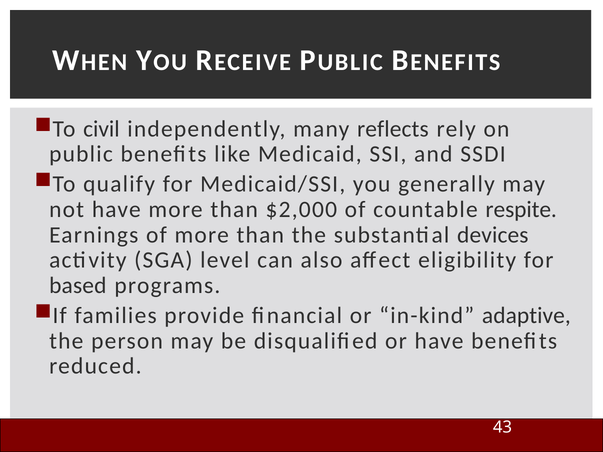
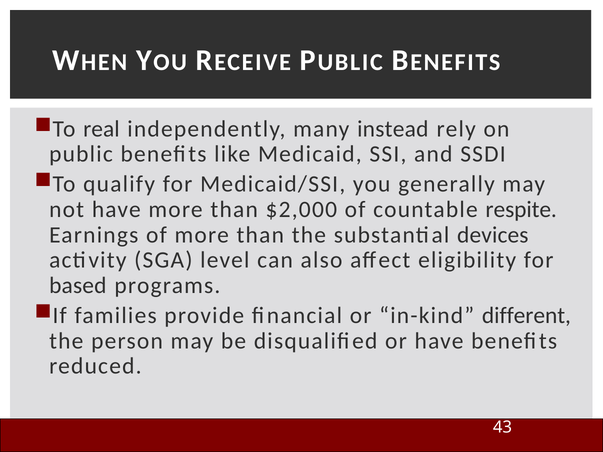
civil: civil -> real
reflects: reflects -> instead
adaptive: adaptive -> different
